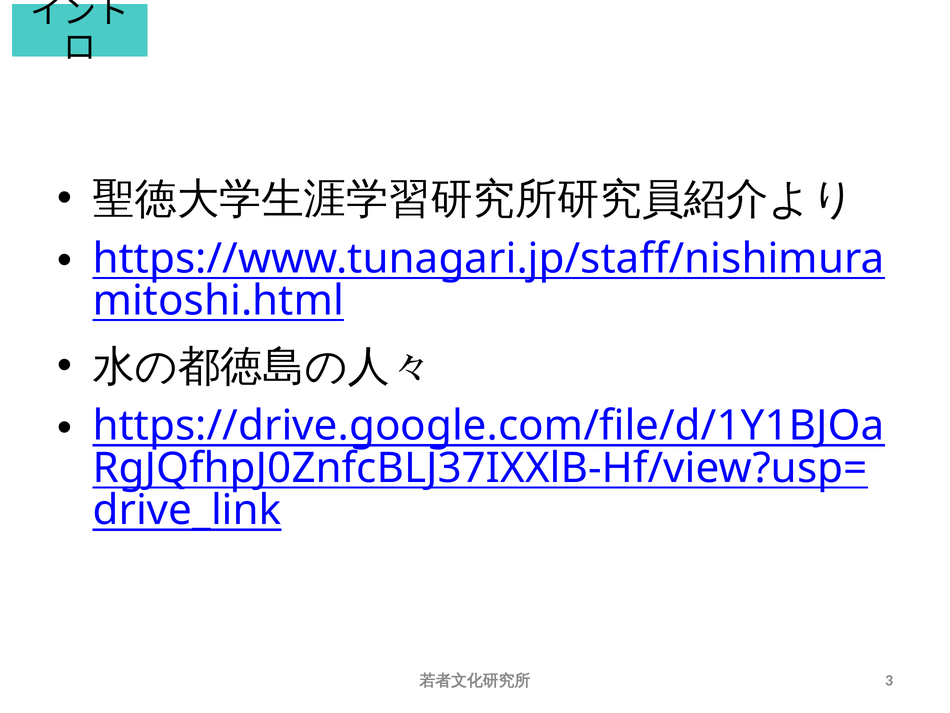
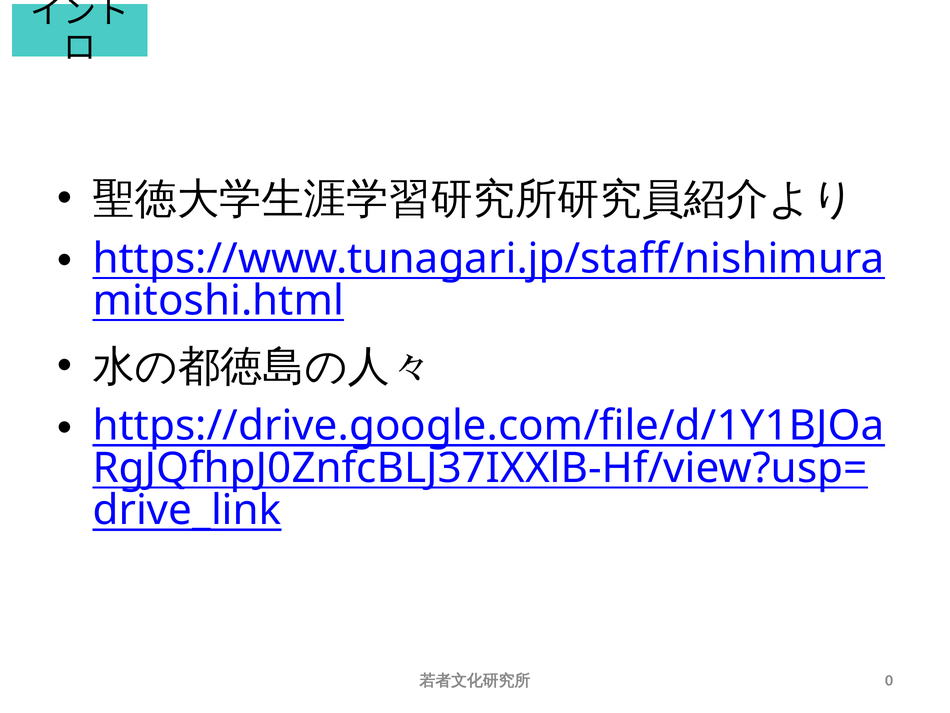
3: 3 -> 0
